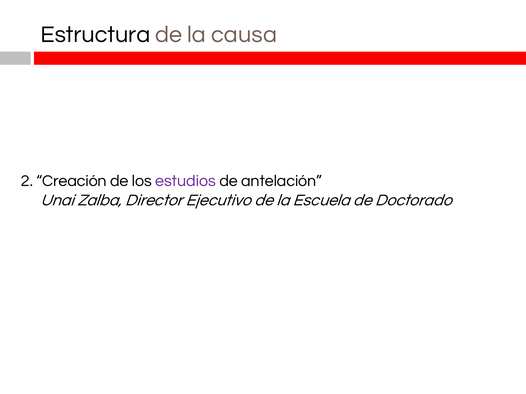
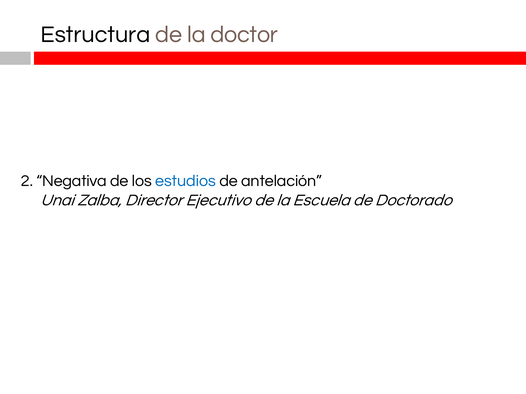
causa: causa -> doctor
Creación: Creación -> Negativa
estudios colour: purple -> blue
